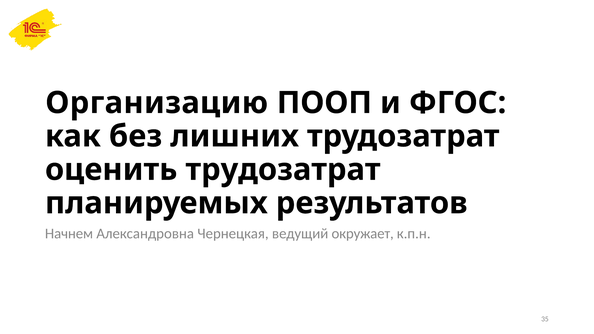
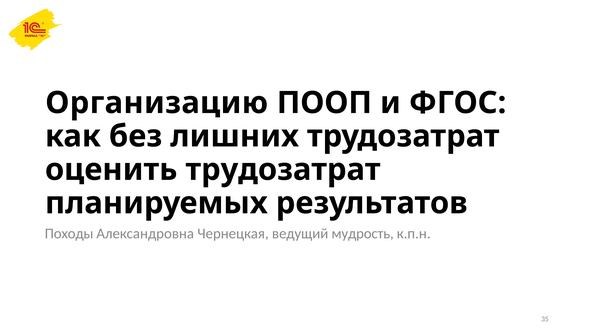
Начнем: Начнем -> Походы
окружает: окружает -> мудрость
